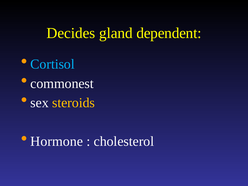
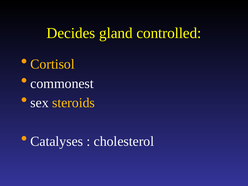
dependent: dependent -> controlled
Cortisol colour: light blue -> yellow
Hormone: Hormone -> Catalyses
